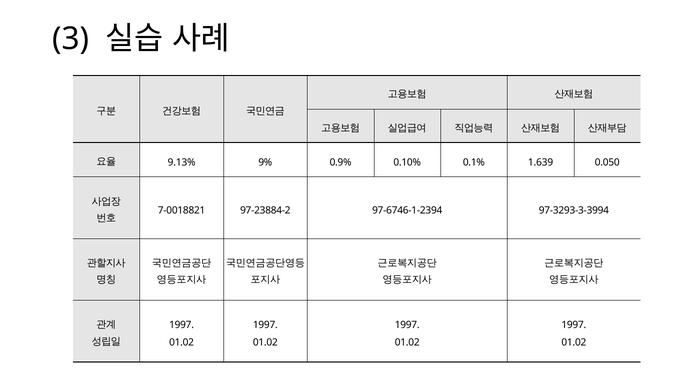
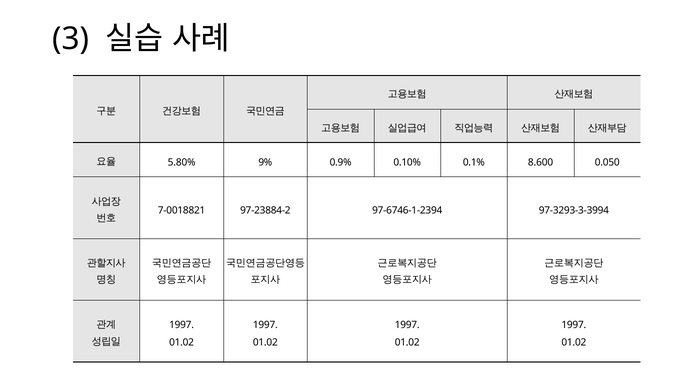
9.13%: 9.13% -> 5.80%
1.639: 1.639 -> 8.600
